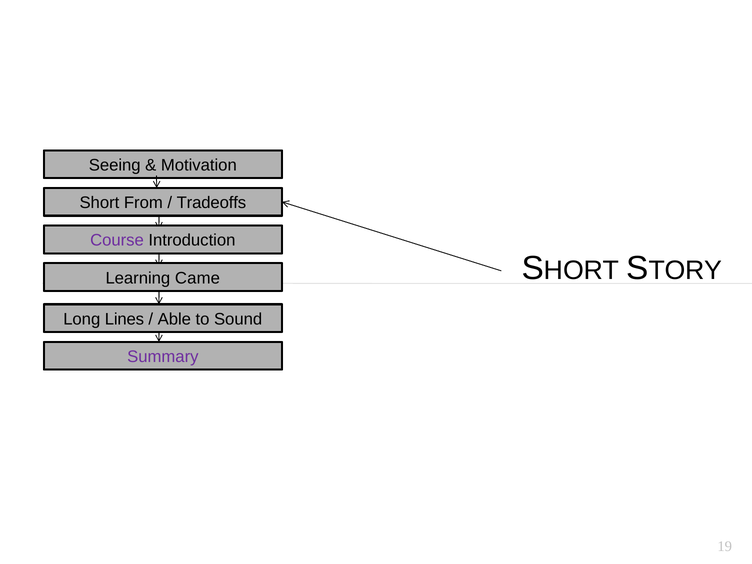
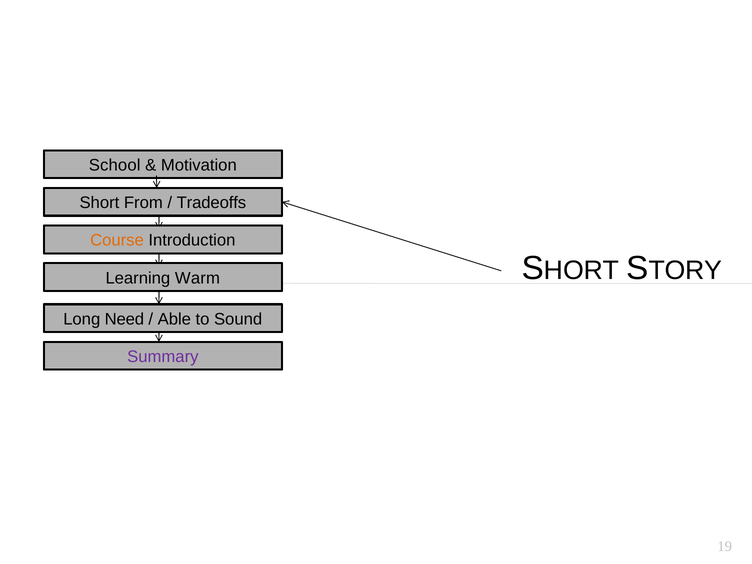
Seeing: Seeing -> School
Course colour: purple -> orange
Came: Came -> Warm
Lines: Lines -> Need
